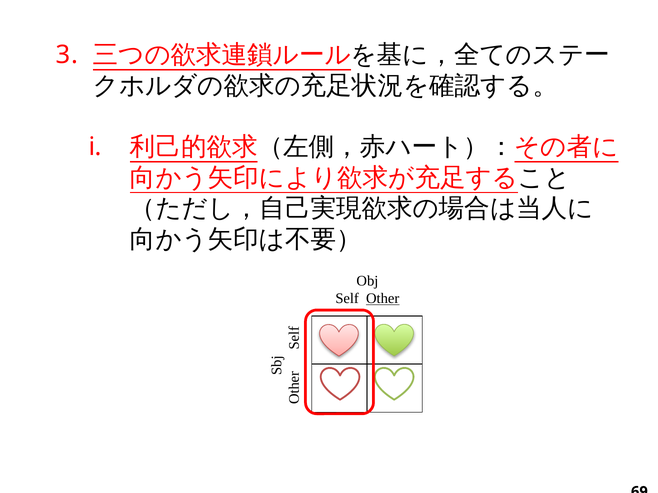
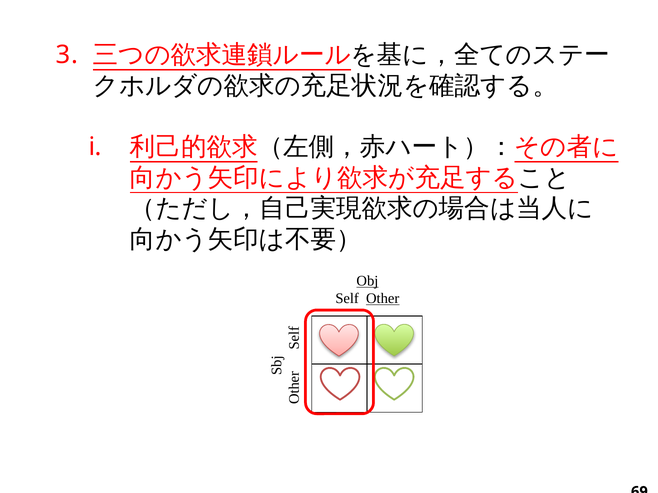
Obj underline: none -> present
